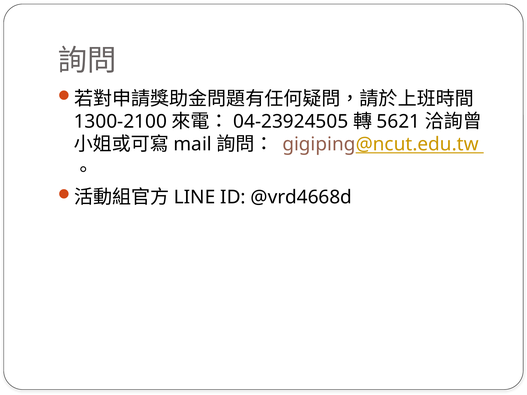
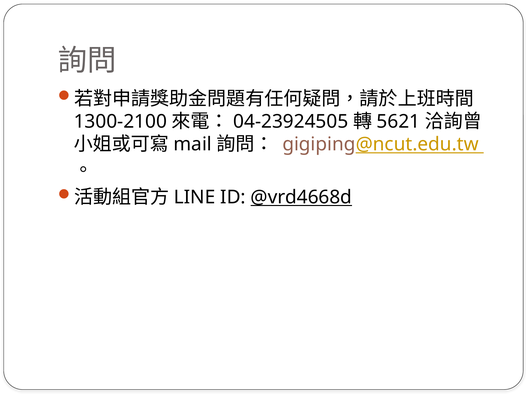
@vrd4668d underline: none -> present
